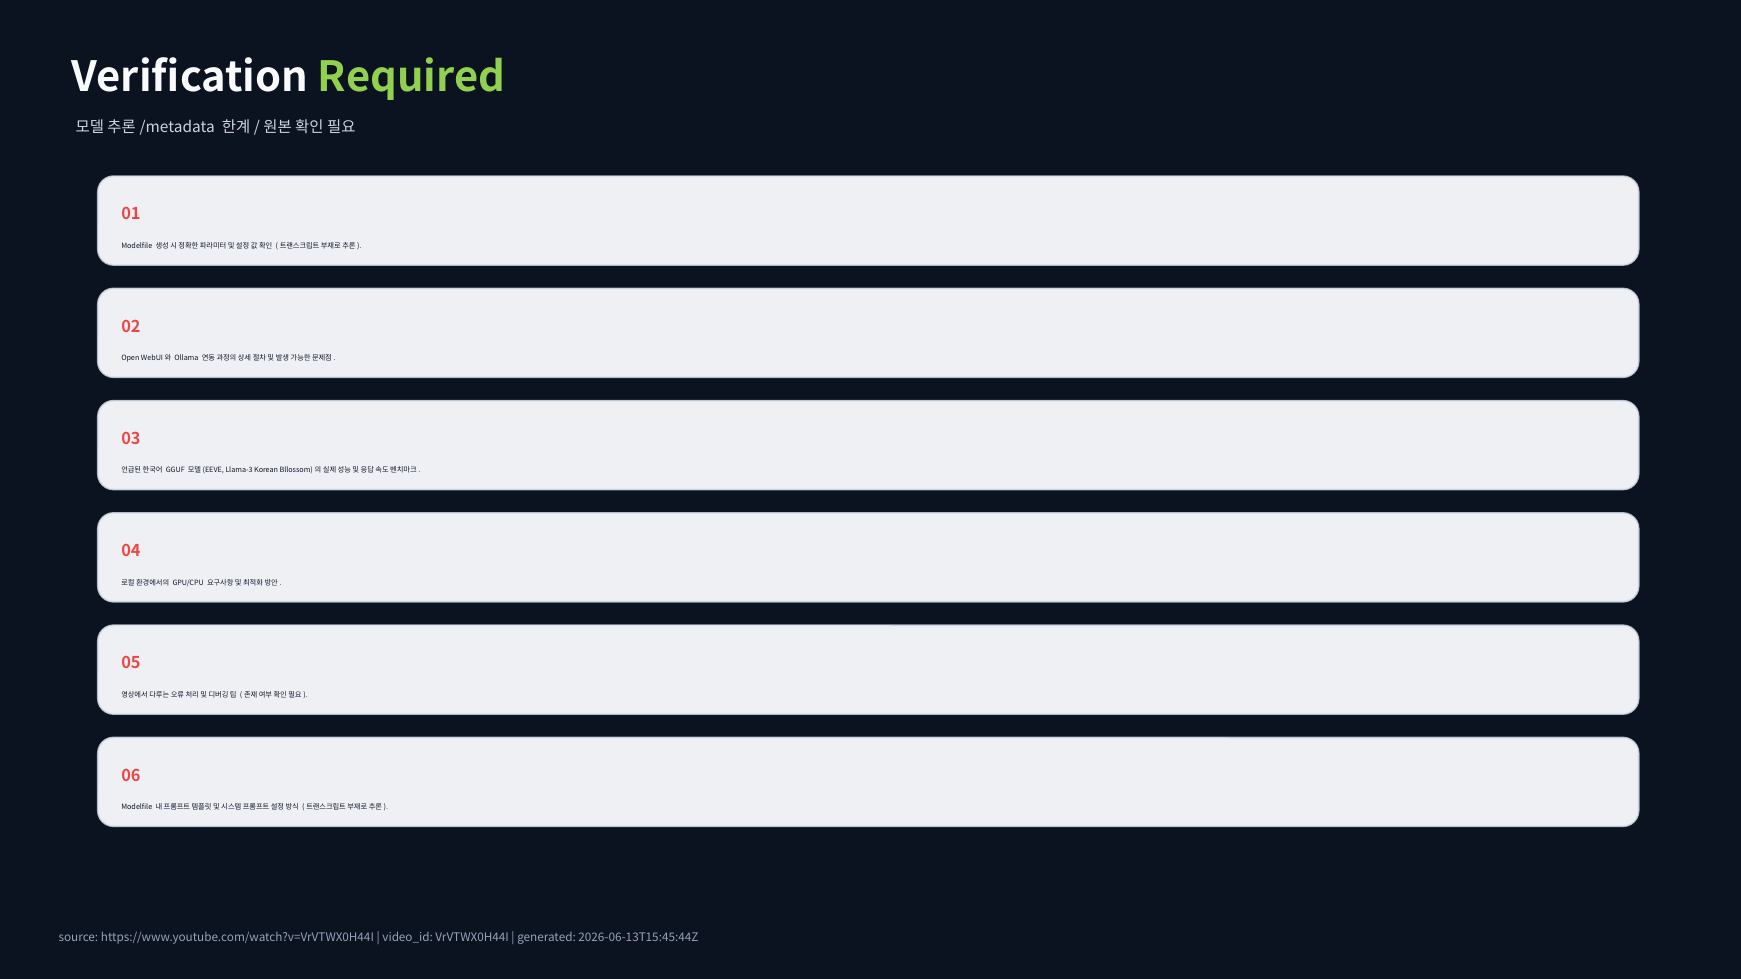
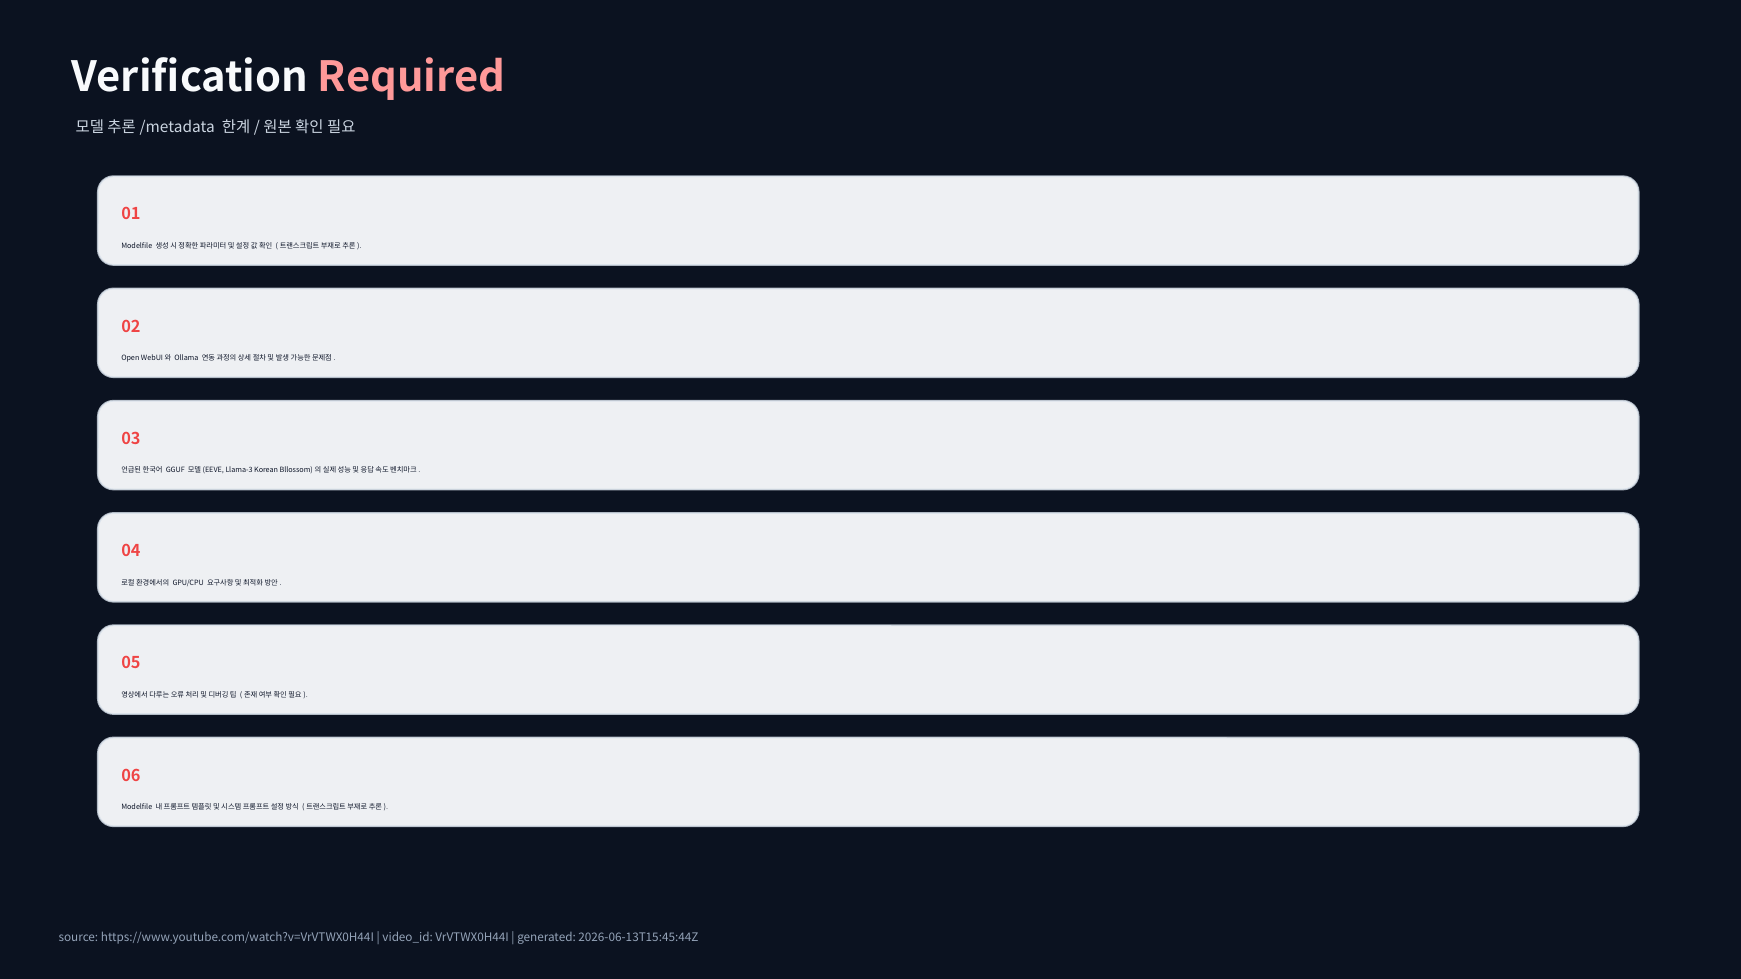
Required colour: light green -> pink
